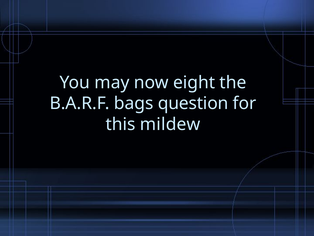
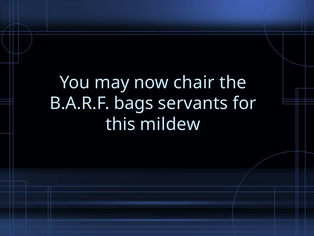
eight: eight -> chair
question: question -> servants
